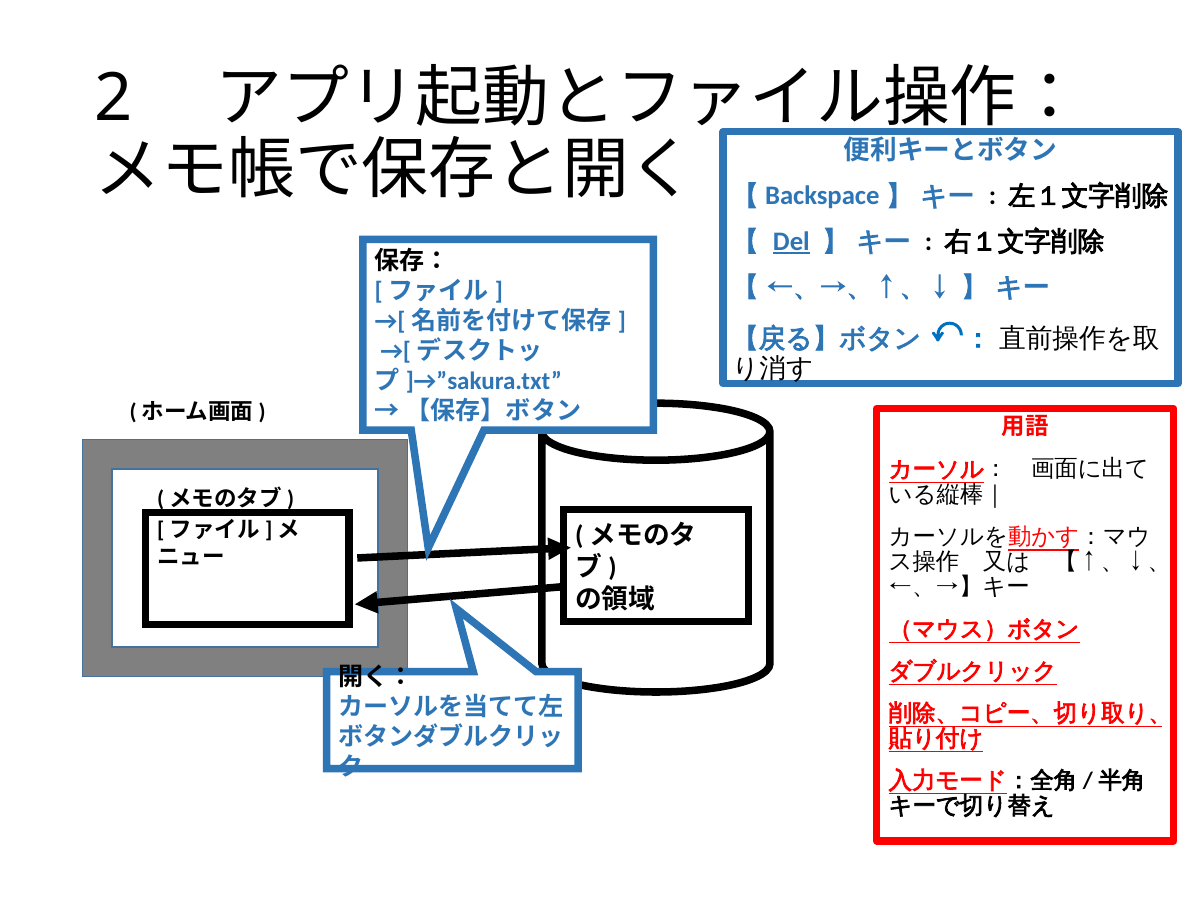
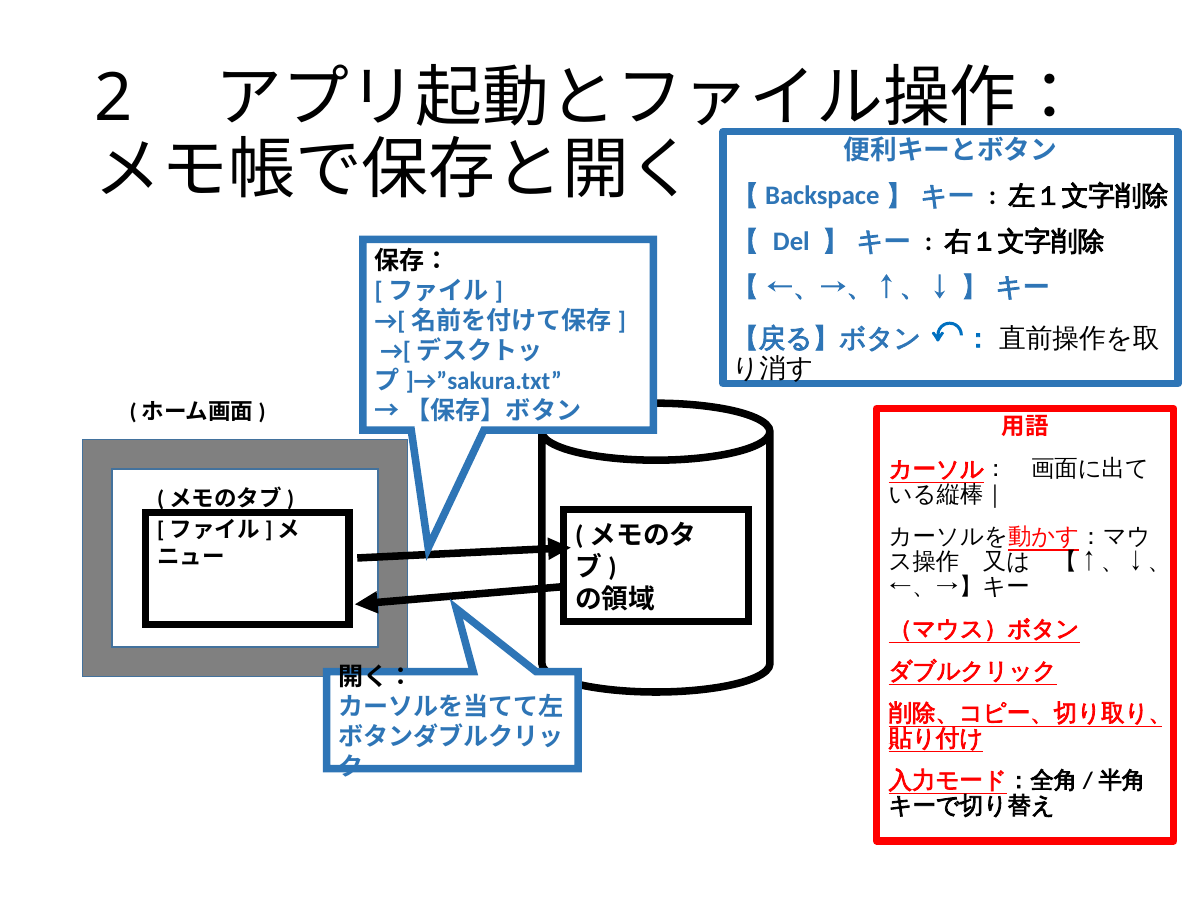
Del underline: present -> none
